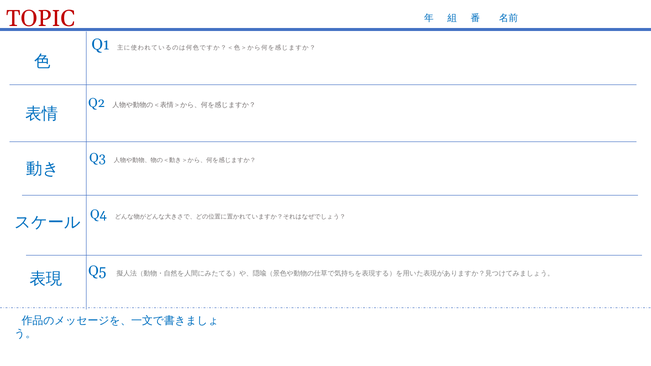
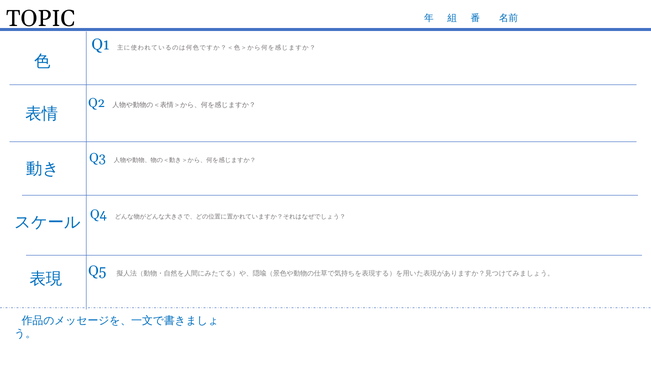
TOPIC colour: red -> black
